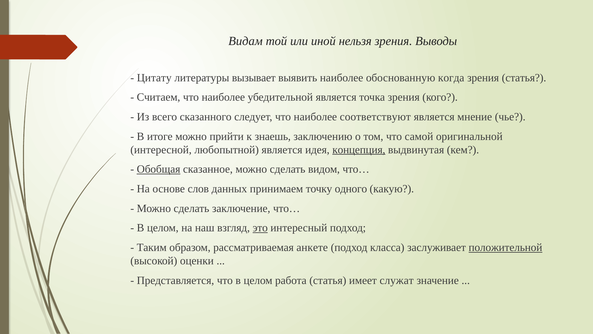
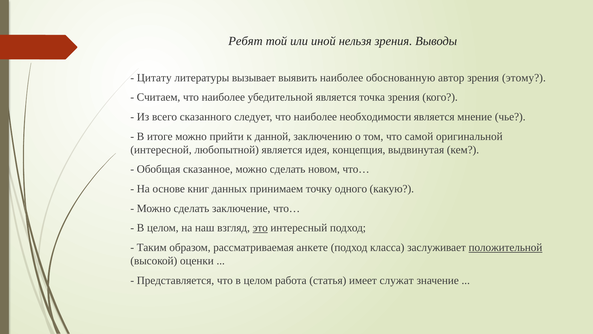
Видам: Видам -> Ребят
когда: когда -> автор
зрения статья: статья -> этому
соответствуют: соответствуют -> необходимости
знаешь: знаешь -> данной
концепция underline: present -> none
Обобщая underline: present -> none
видом: видом -> новом
слов: слов -> книг
